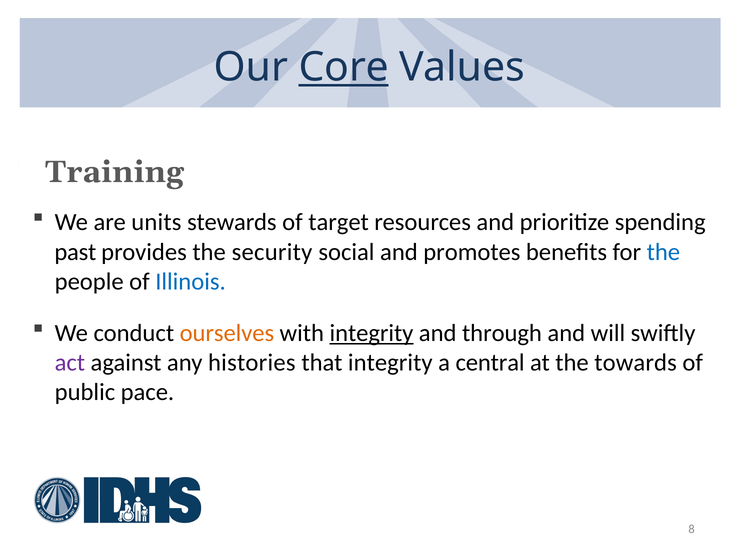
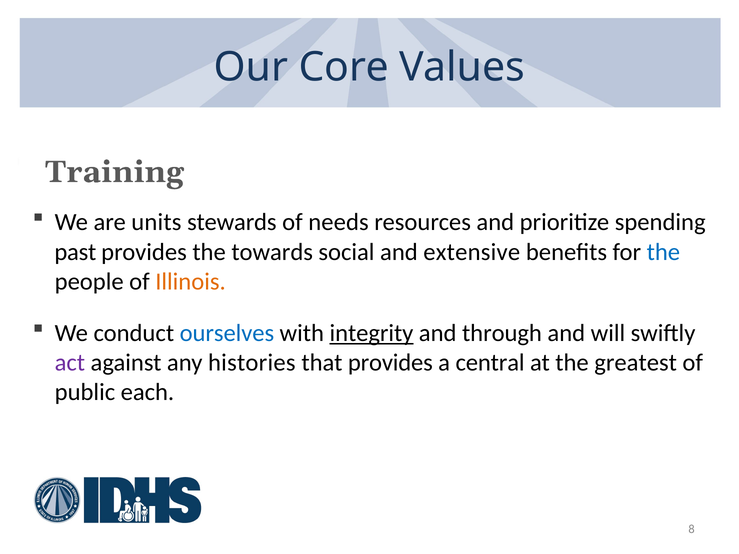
Core underline: present -> none
target: target -> needs
security: security -> towards
promotes: promotes -> extensive
Illinois colour: blue -> orange
ourselves colour: orange -> blue
that integrity: integrity -> provides
towards: towards -> greatest
pace: pace -> each
